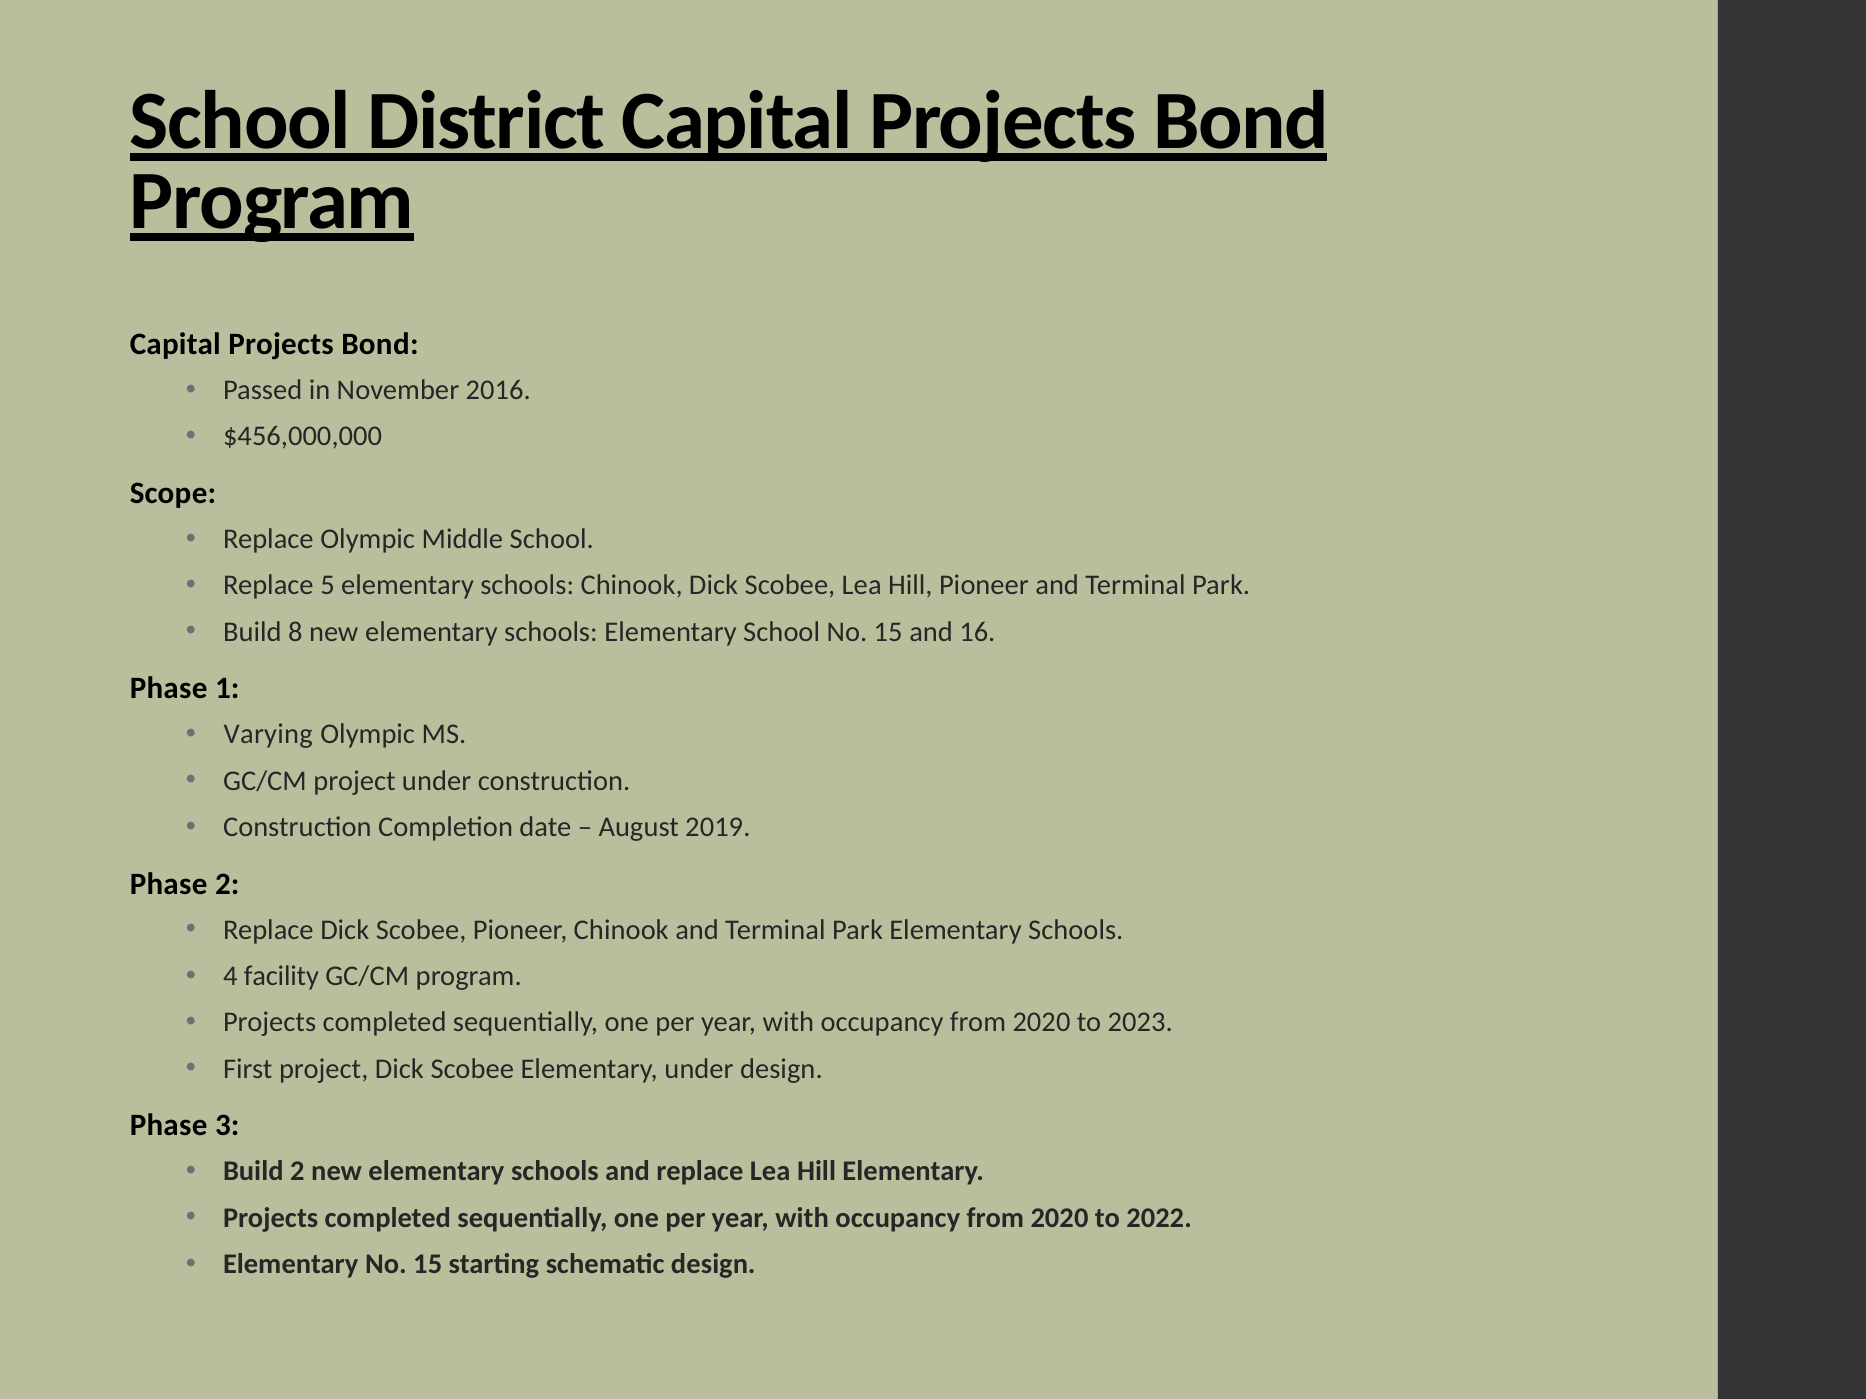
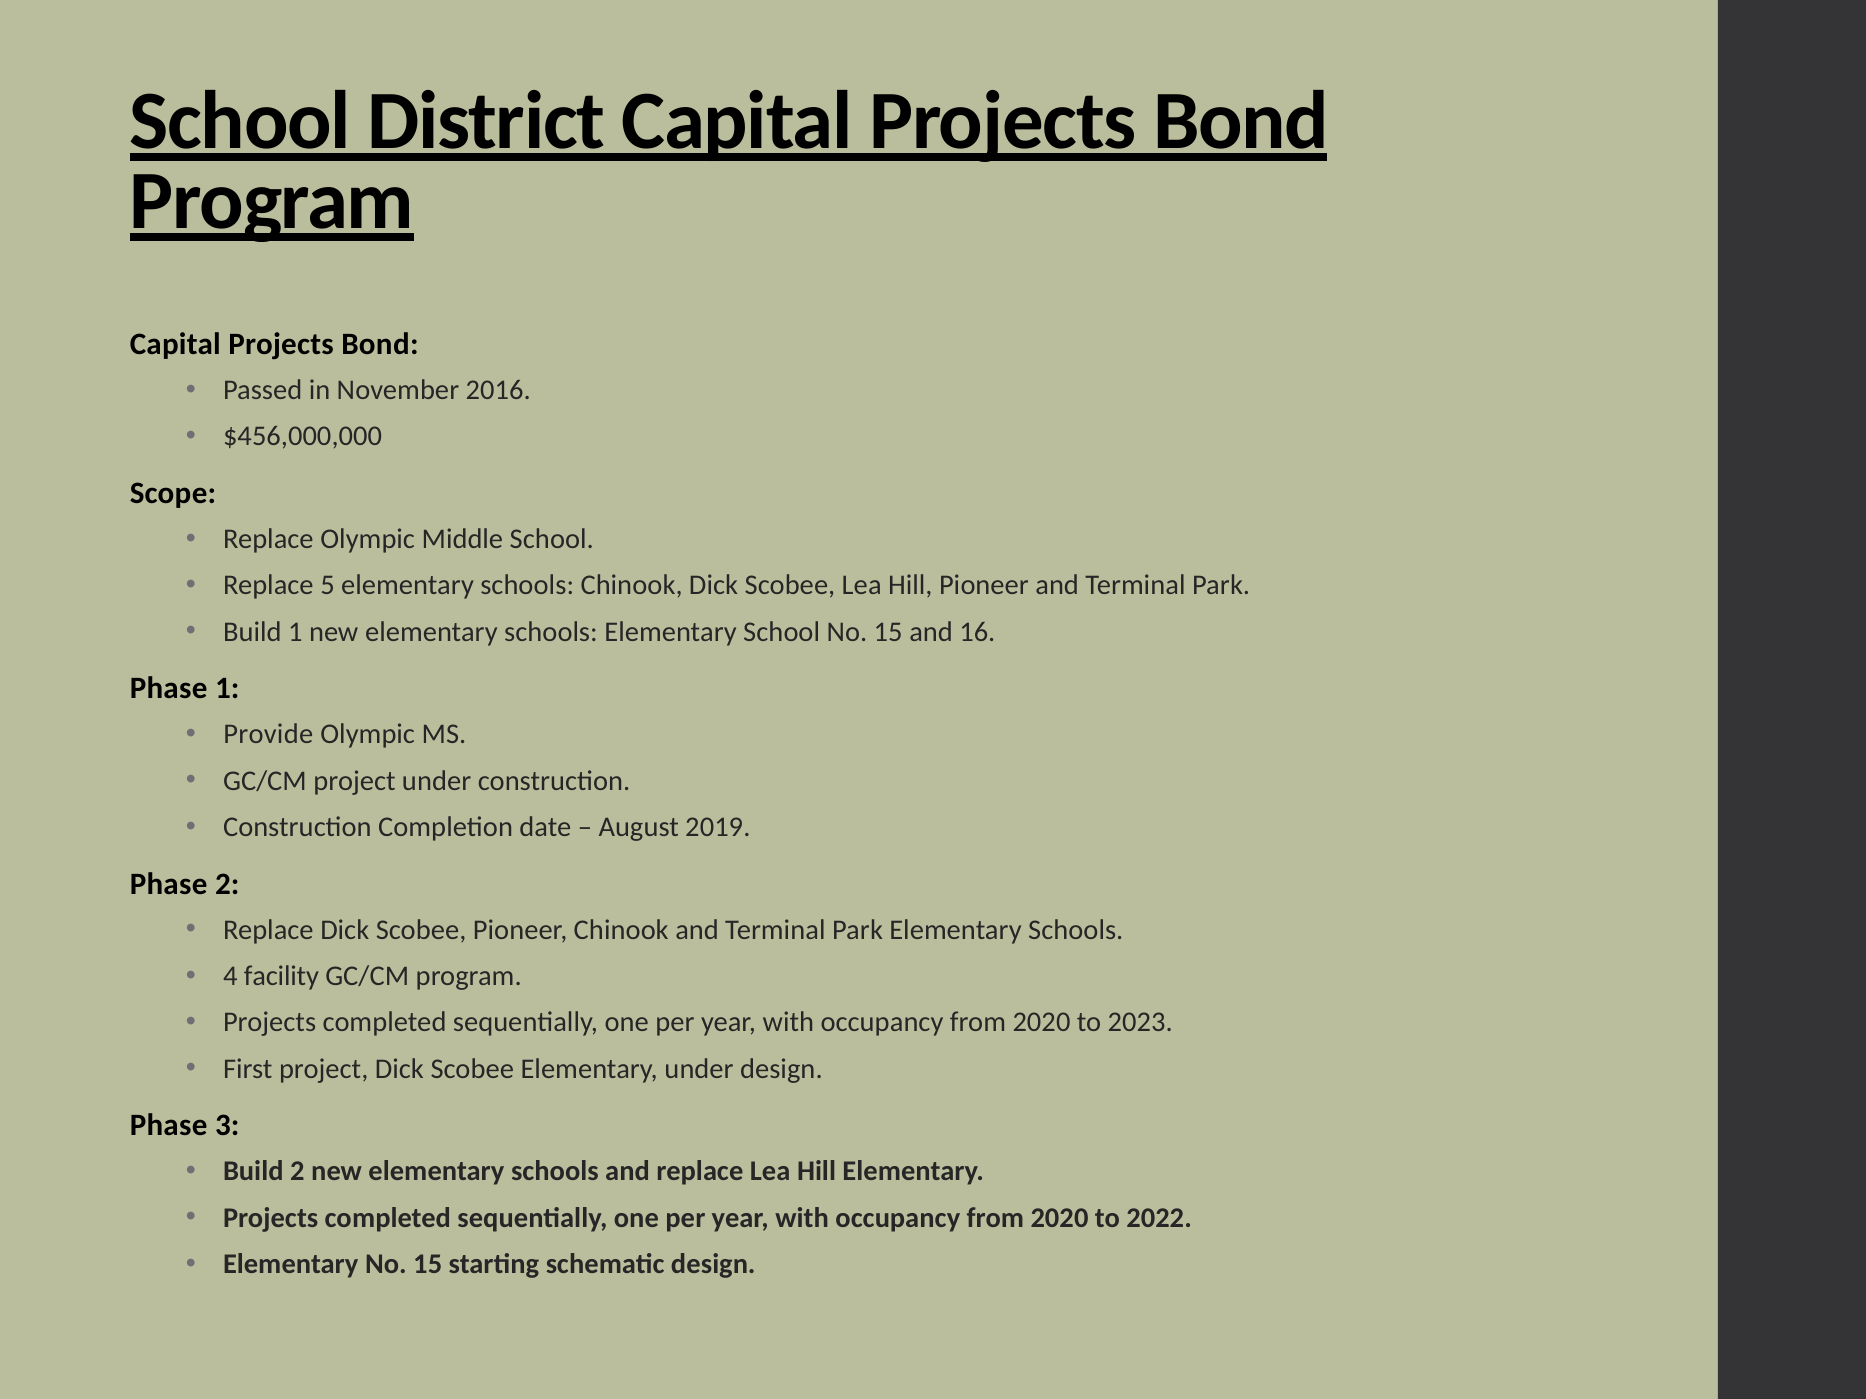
Build 8: 8 -> 1
Varying: Varying -> Provide
